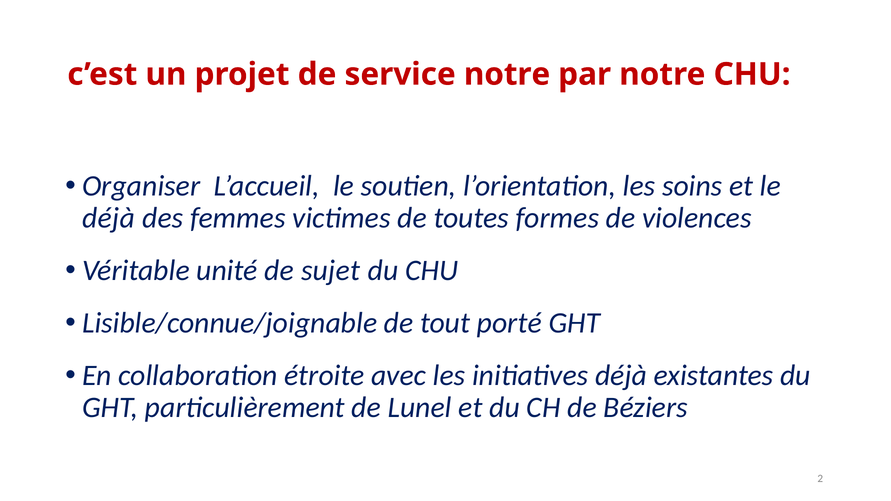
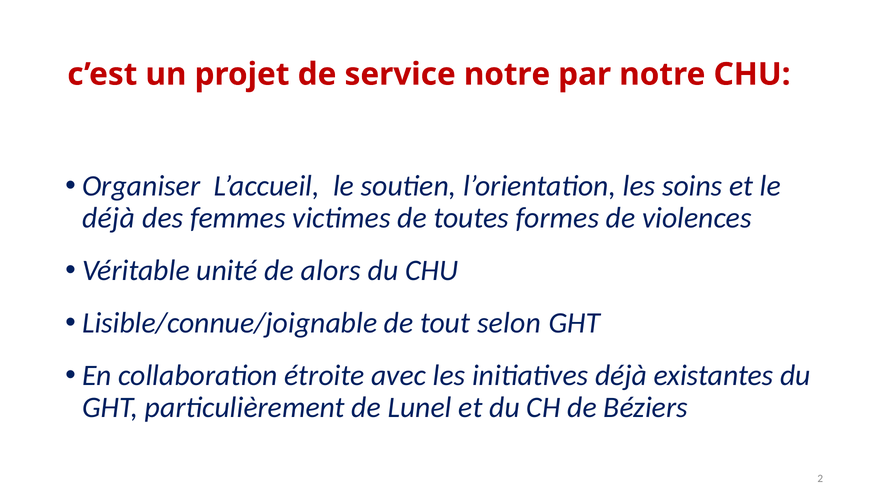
sujet: sujet -> alors
porté: porté -> selon
